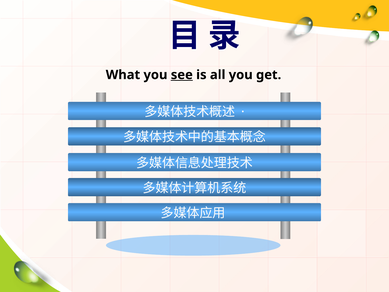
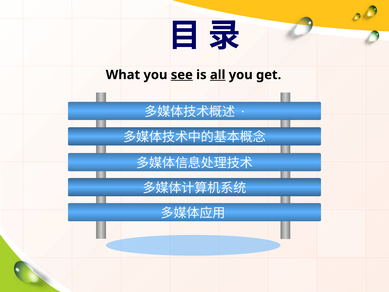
all underline: none -> present
